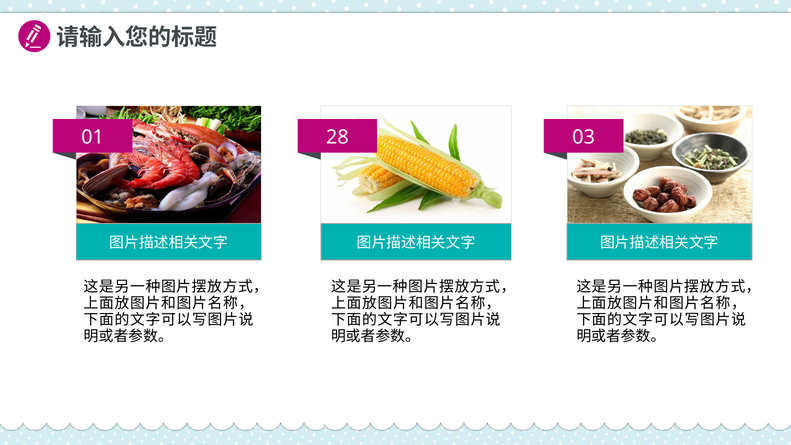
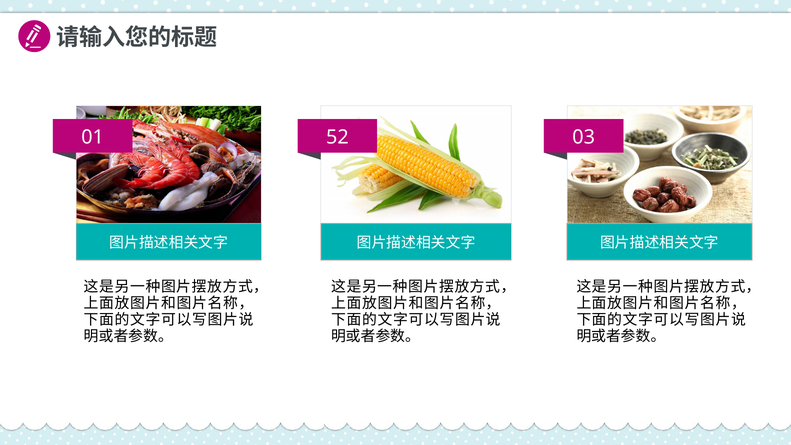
28: 28 -> 52
